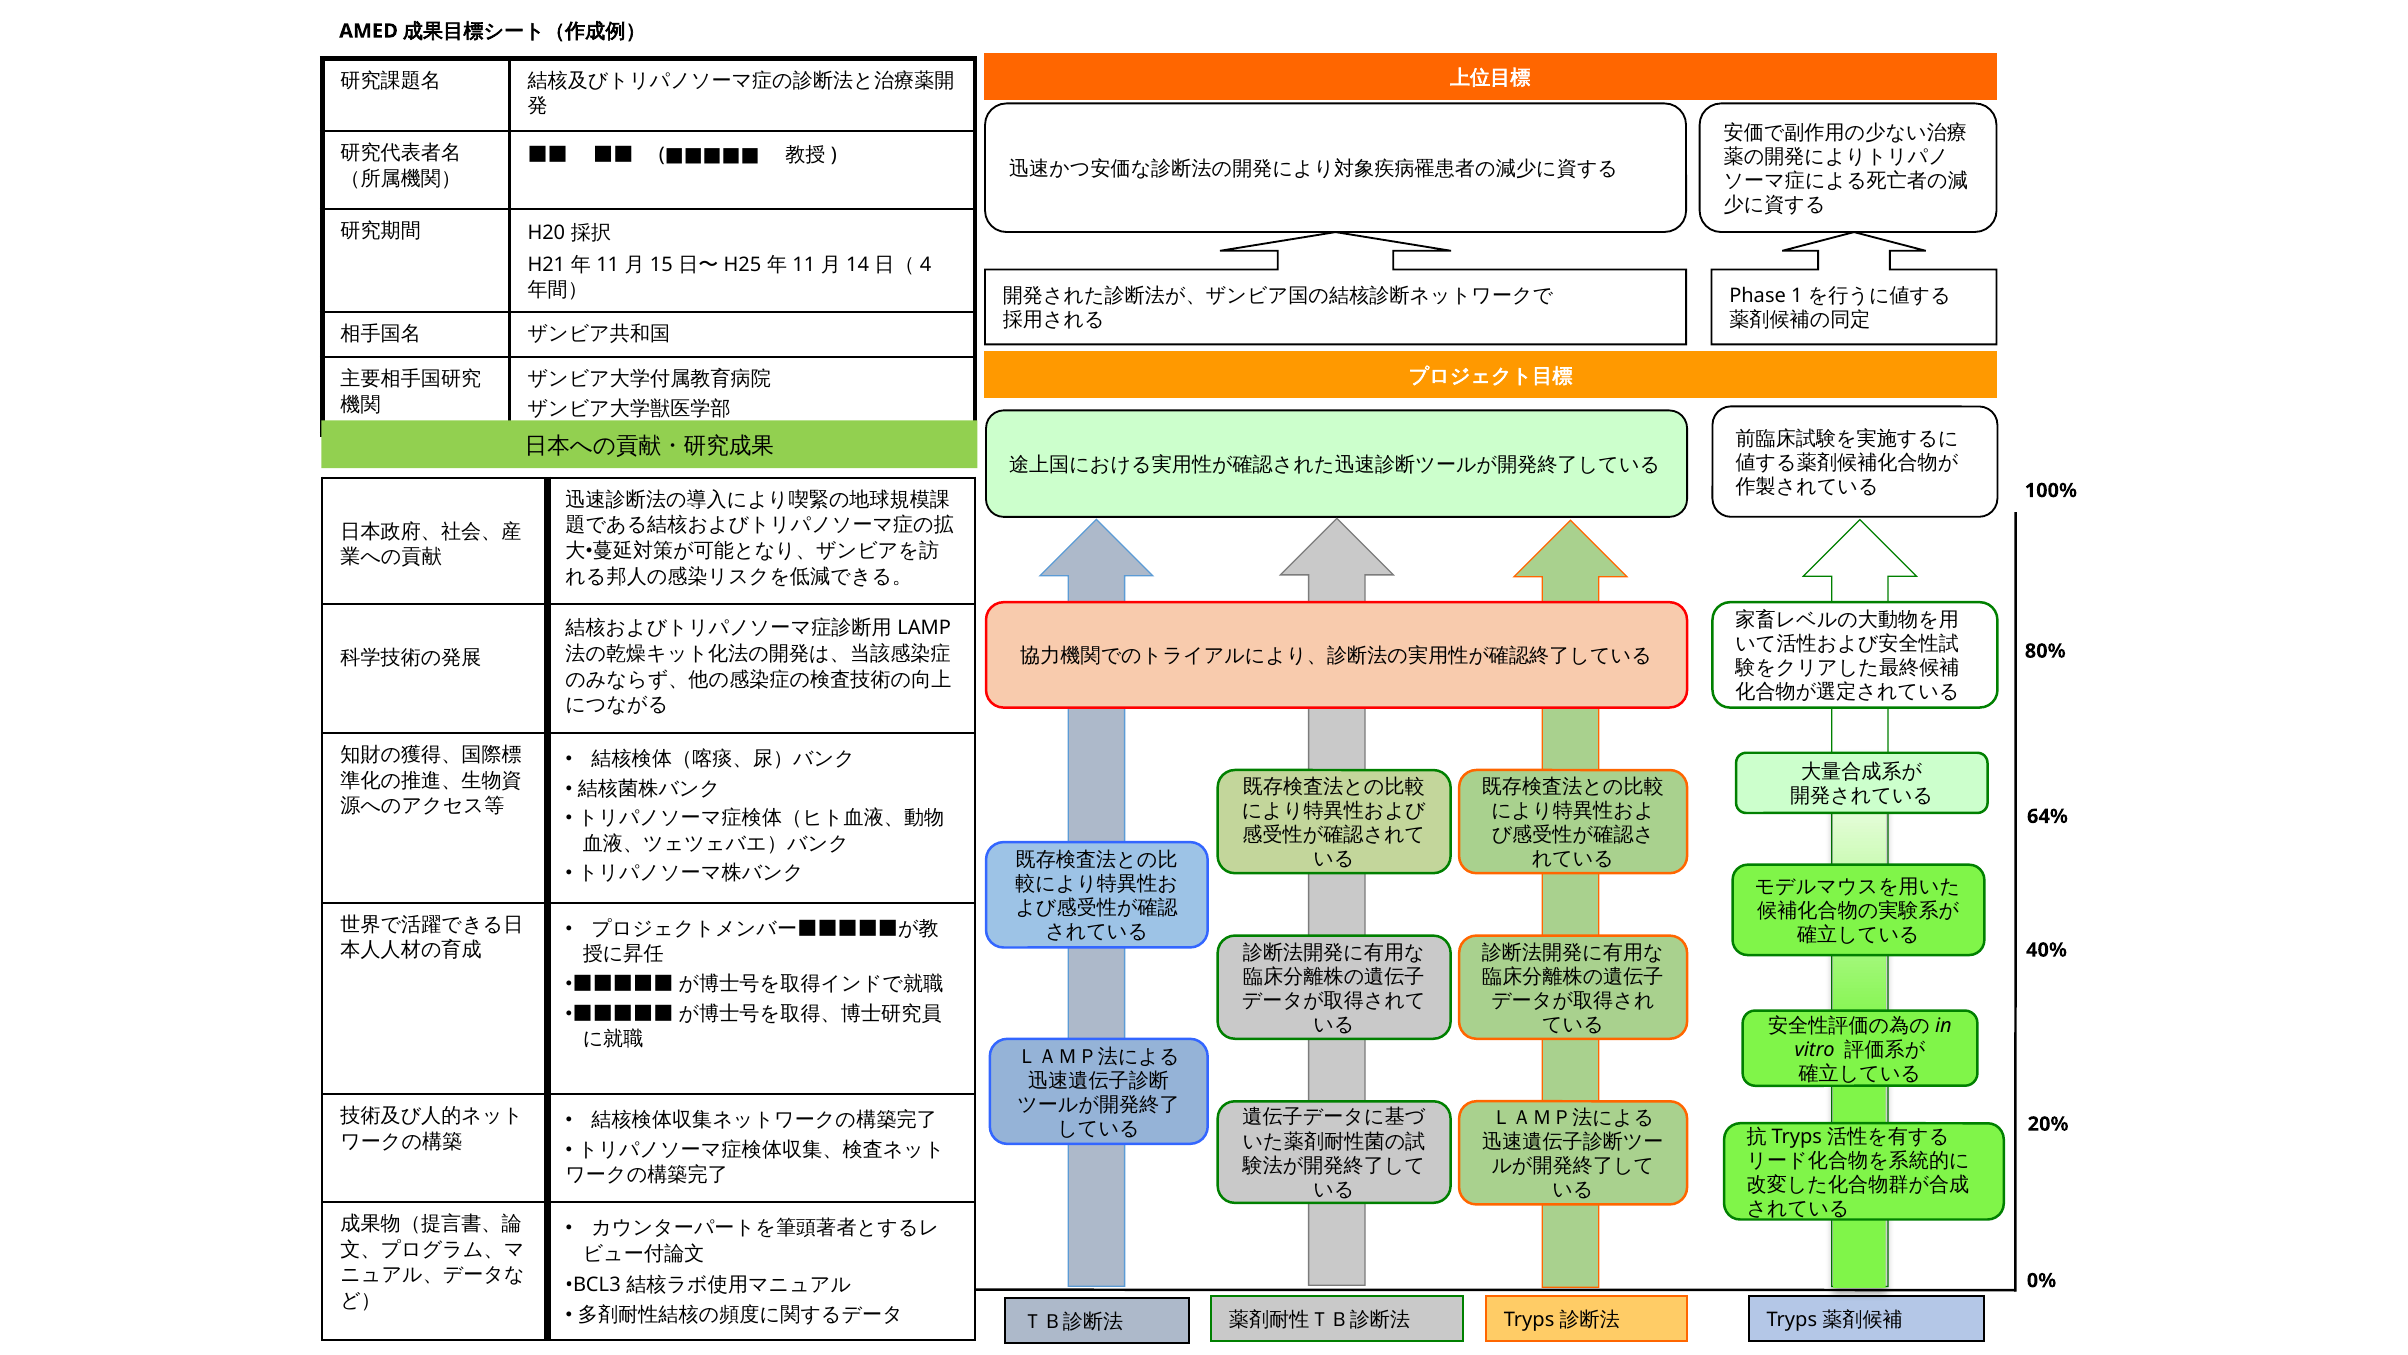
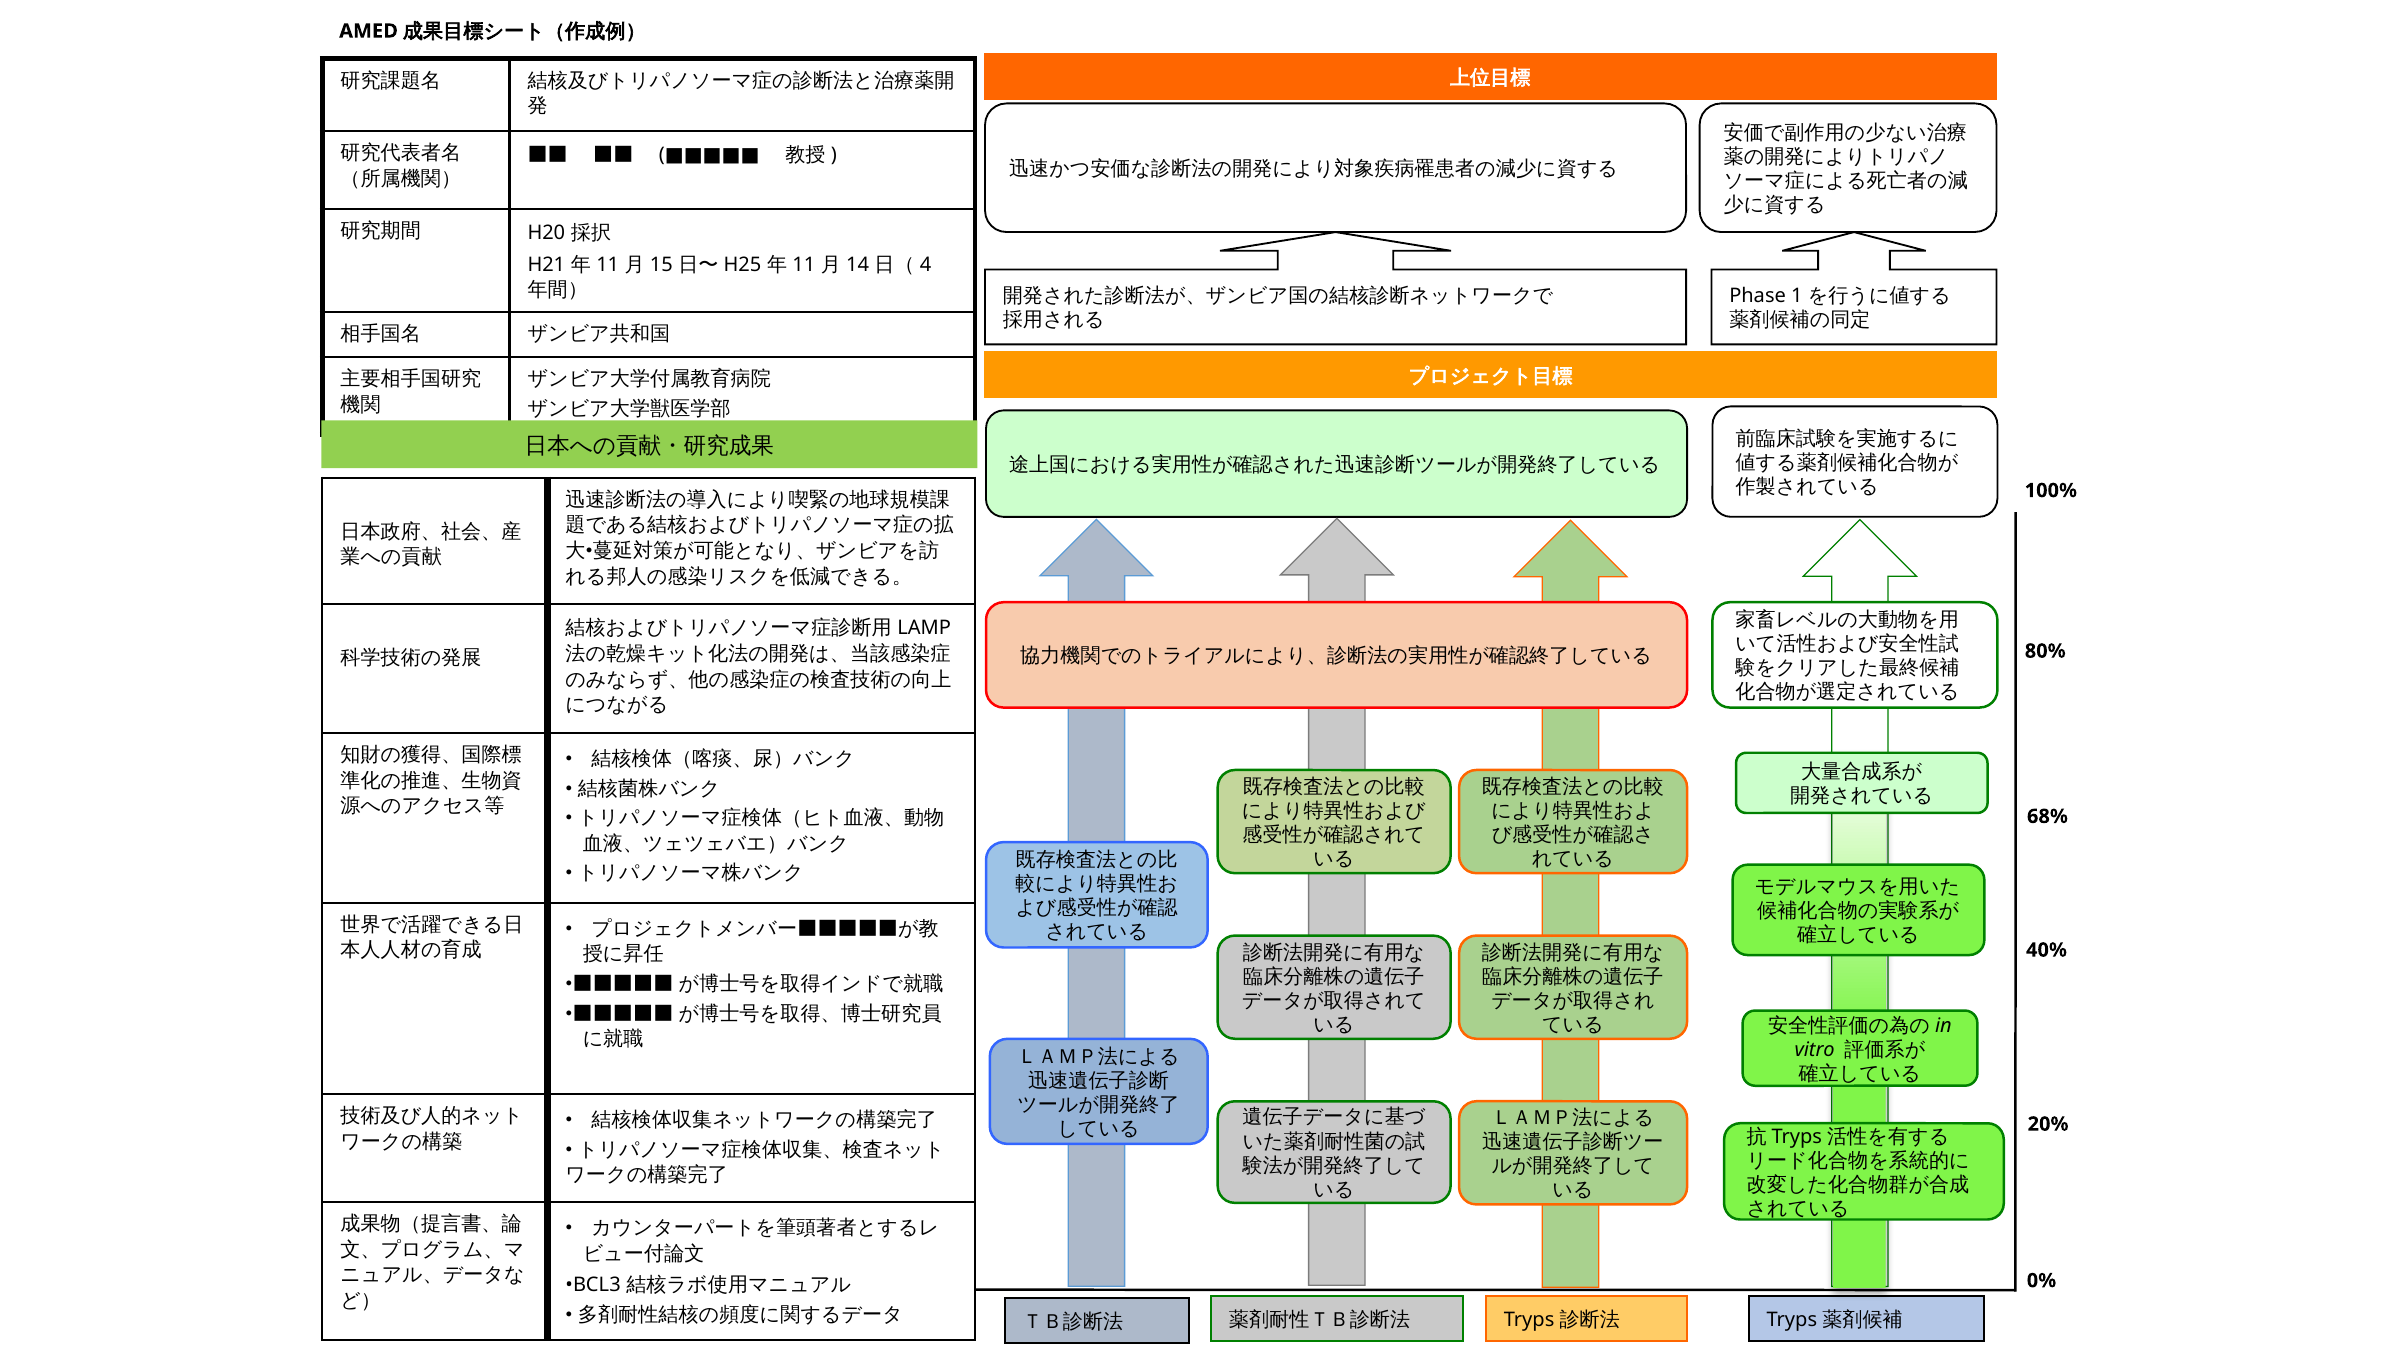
64%: 64% -> 68%
